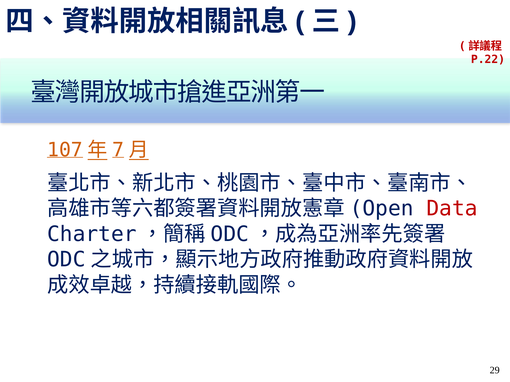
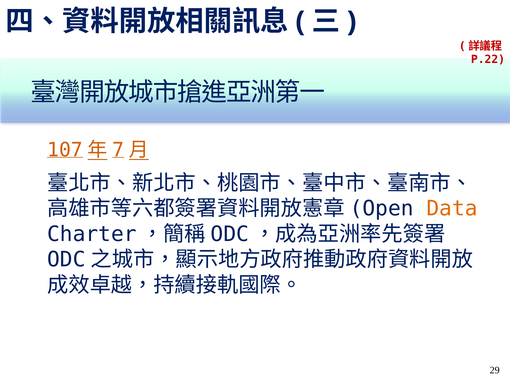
Data colour: red -> orange
